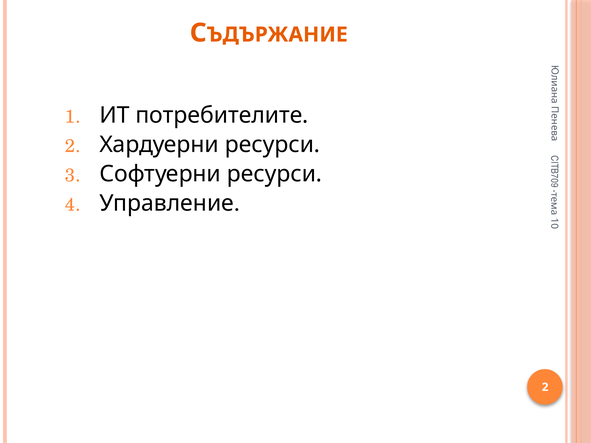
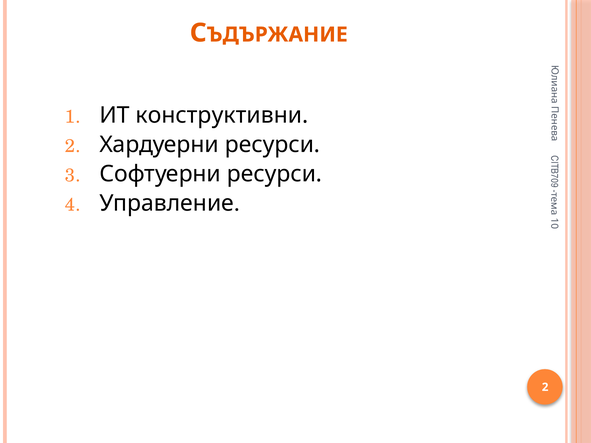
потребителите: потребителите -> конструктивни
